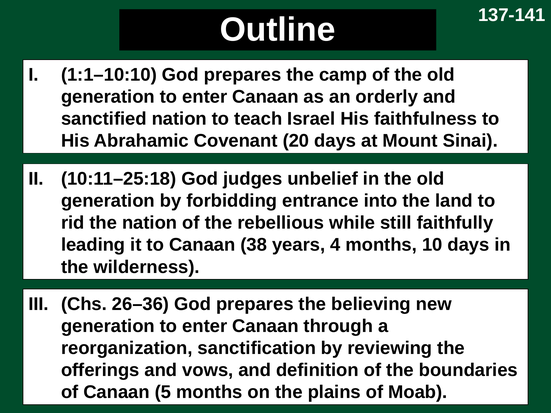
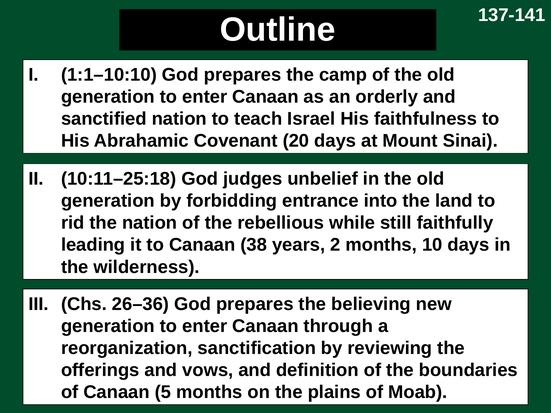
4: 4 -> 2
